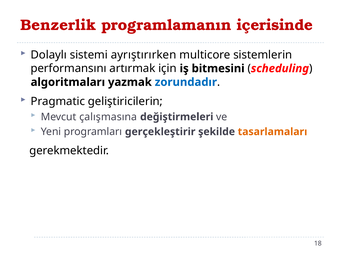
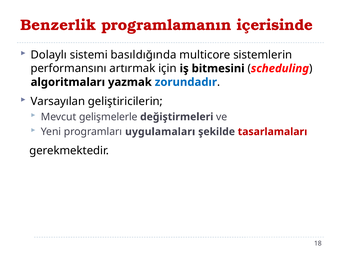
ayrıştırırken: ayrıştırırken -> basıldığında
Pragmatic: Pragmatic -> Varsayılan
çalışmasına: çalışmasına -> gelişmelerle
gerçekleştirir: gerçekleştirir -> uygulamaları
tasarlamaları colour: orange -> red
